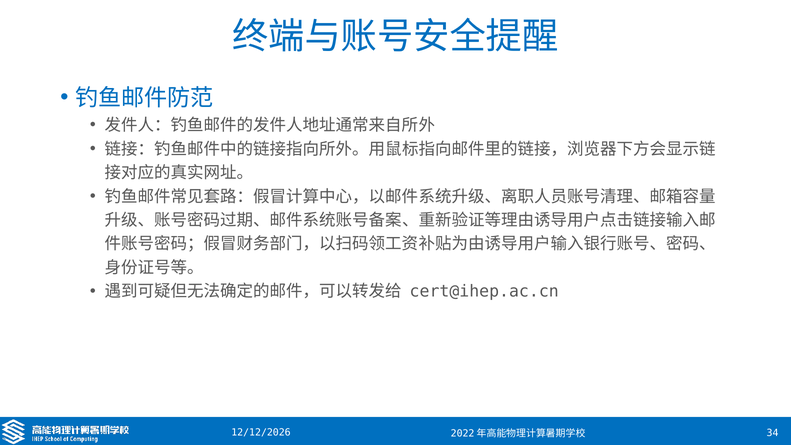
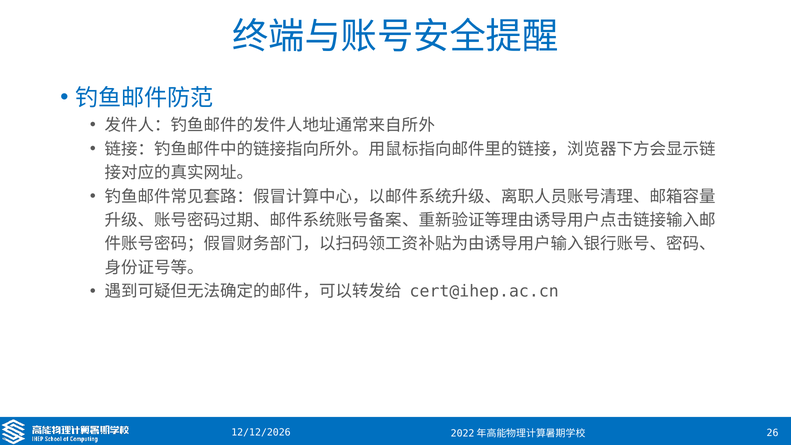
34: 34 -> 26
